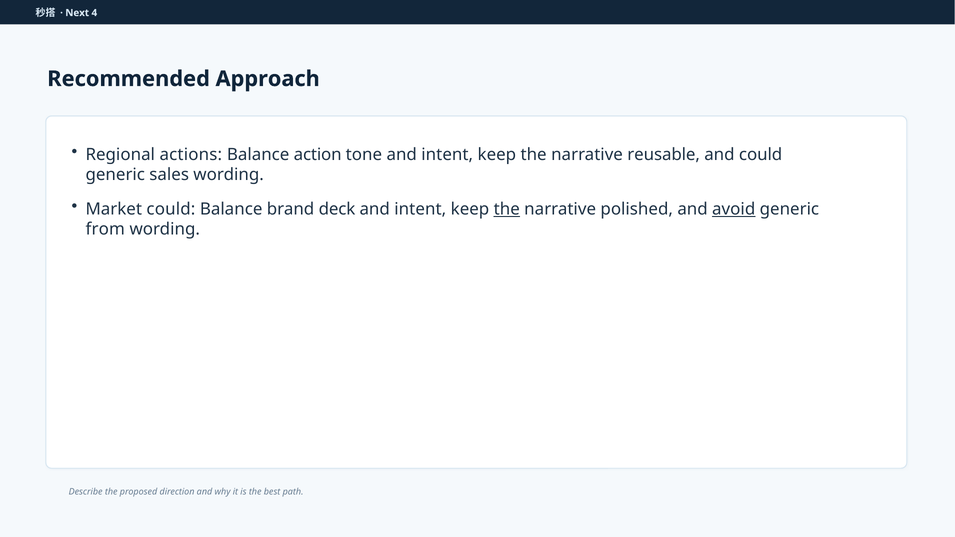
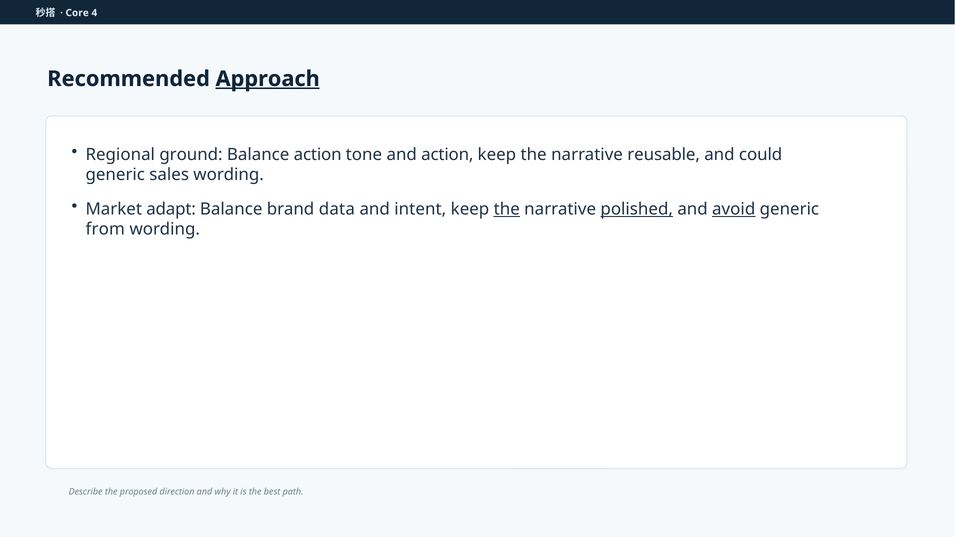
Next: Next -> Core
Approach underline: none -> present
actions: actions -> ground
tone and intent: intent -> action
Market could: could -> adapt
deck: deck -> data
polished underline: none -> present
